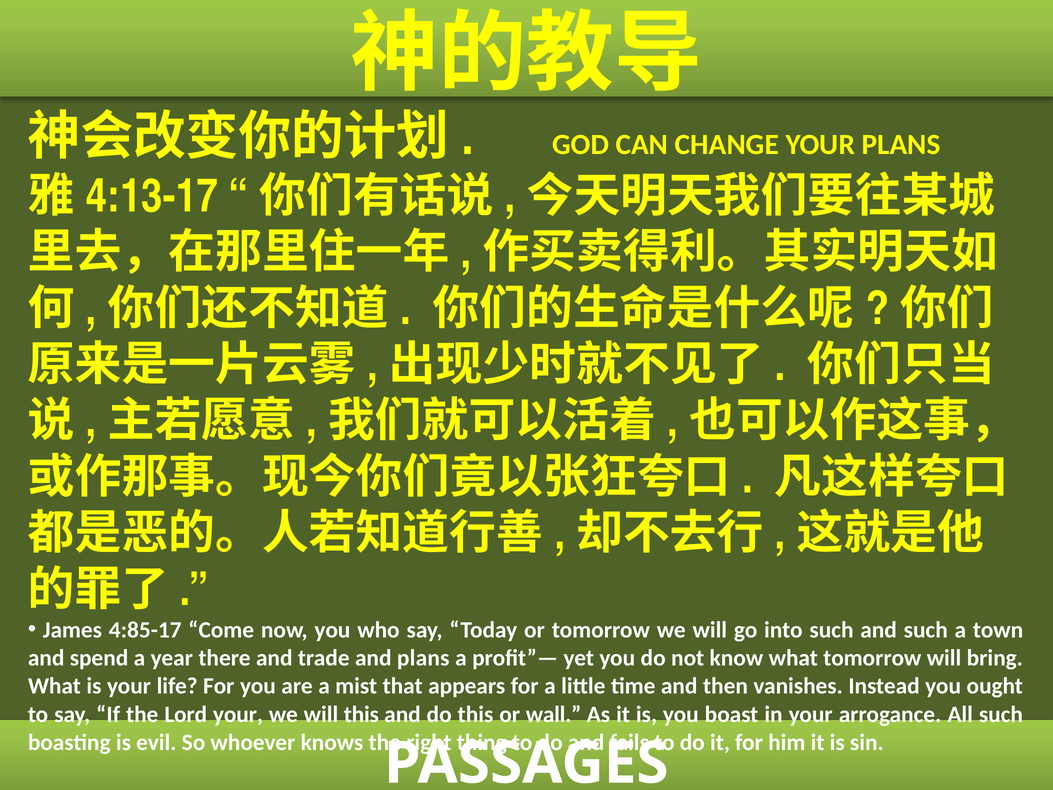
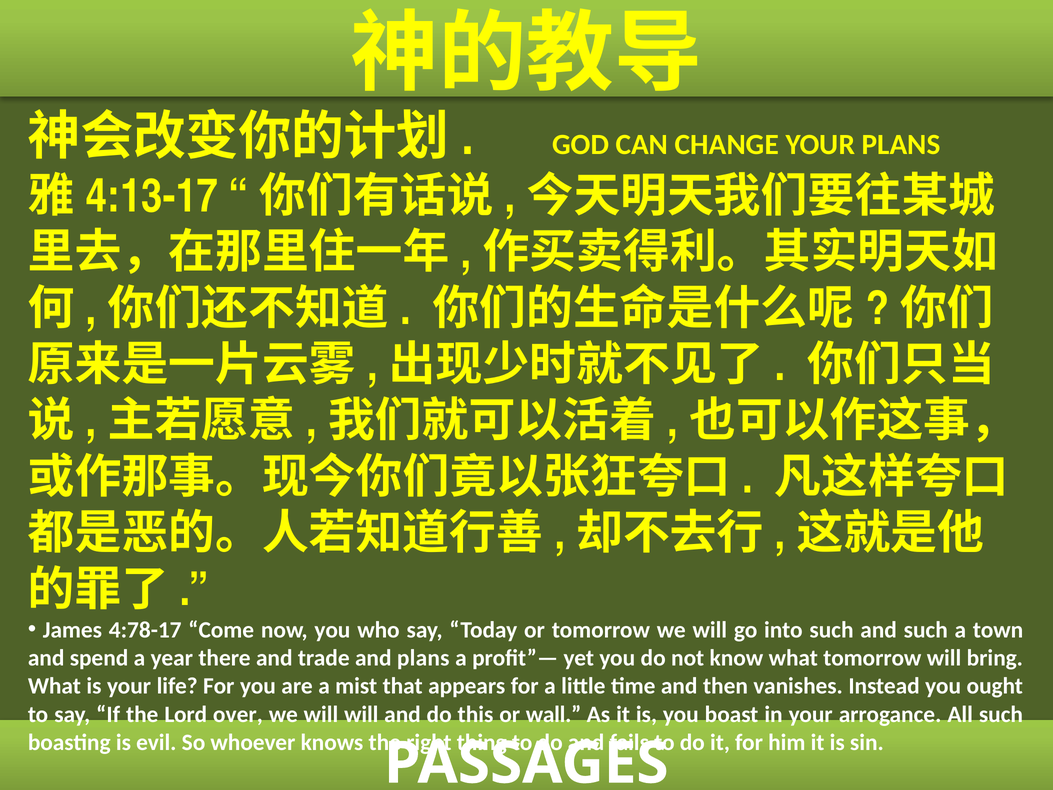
4:85-17: 4:85-17 -> 4:78-17
Lord your: your -> over
will this: this -> will
